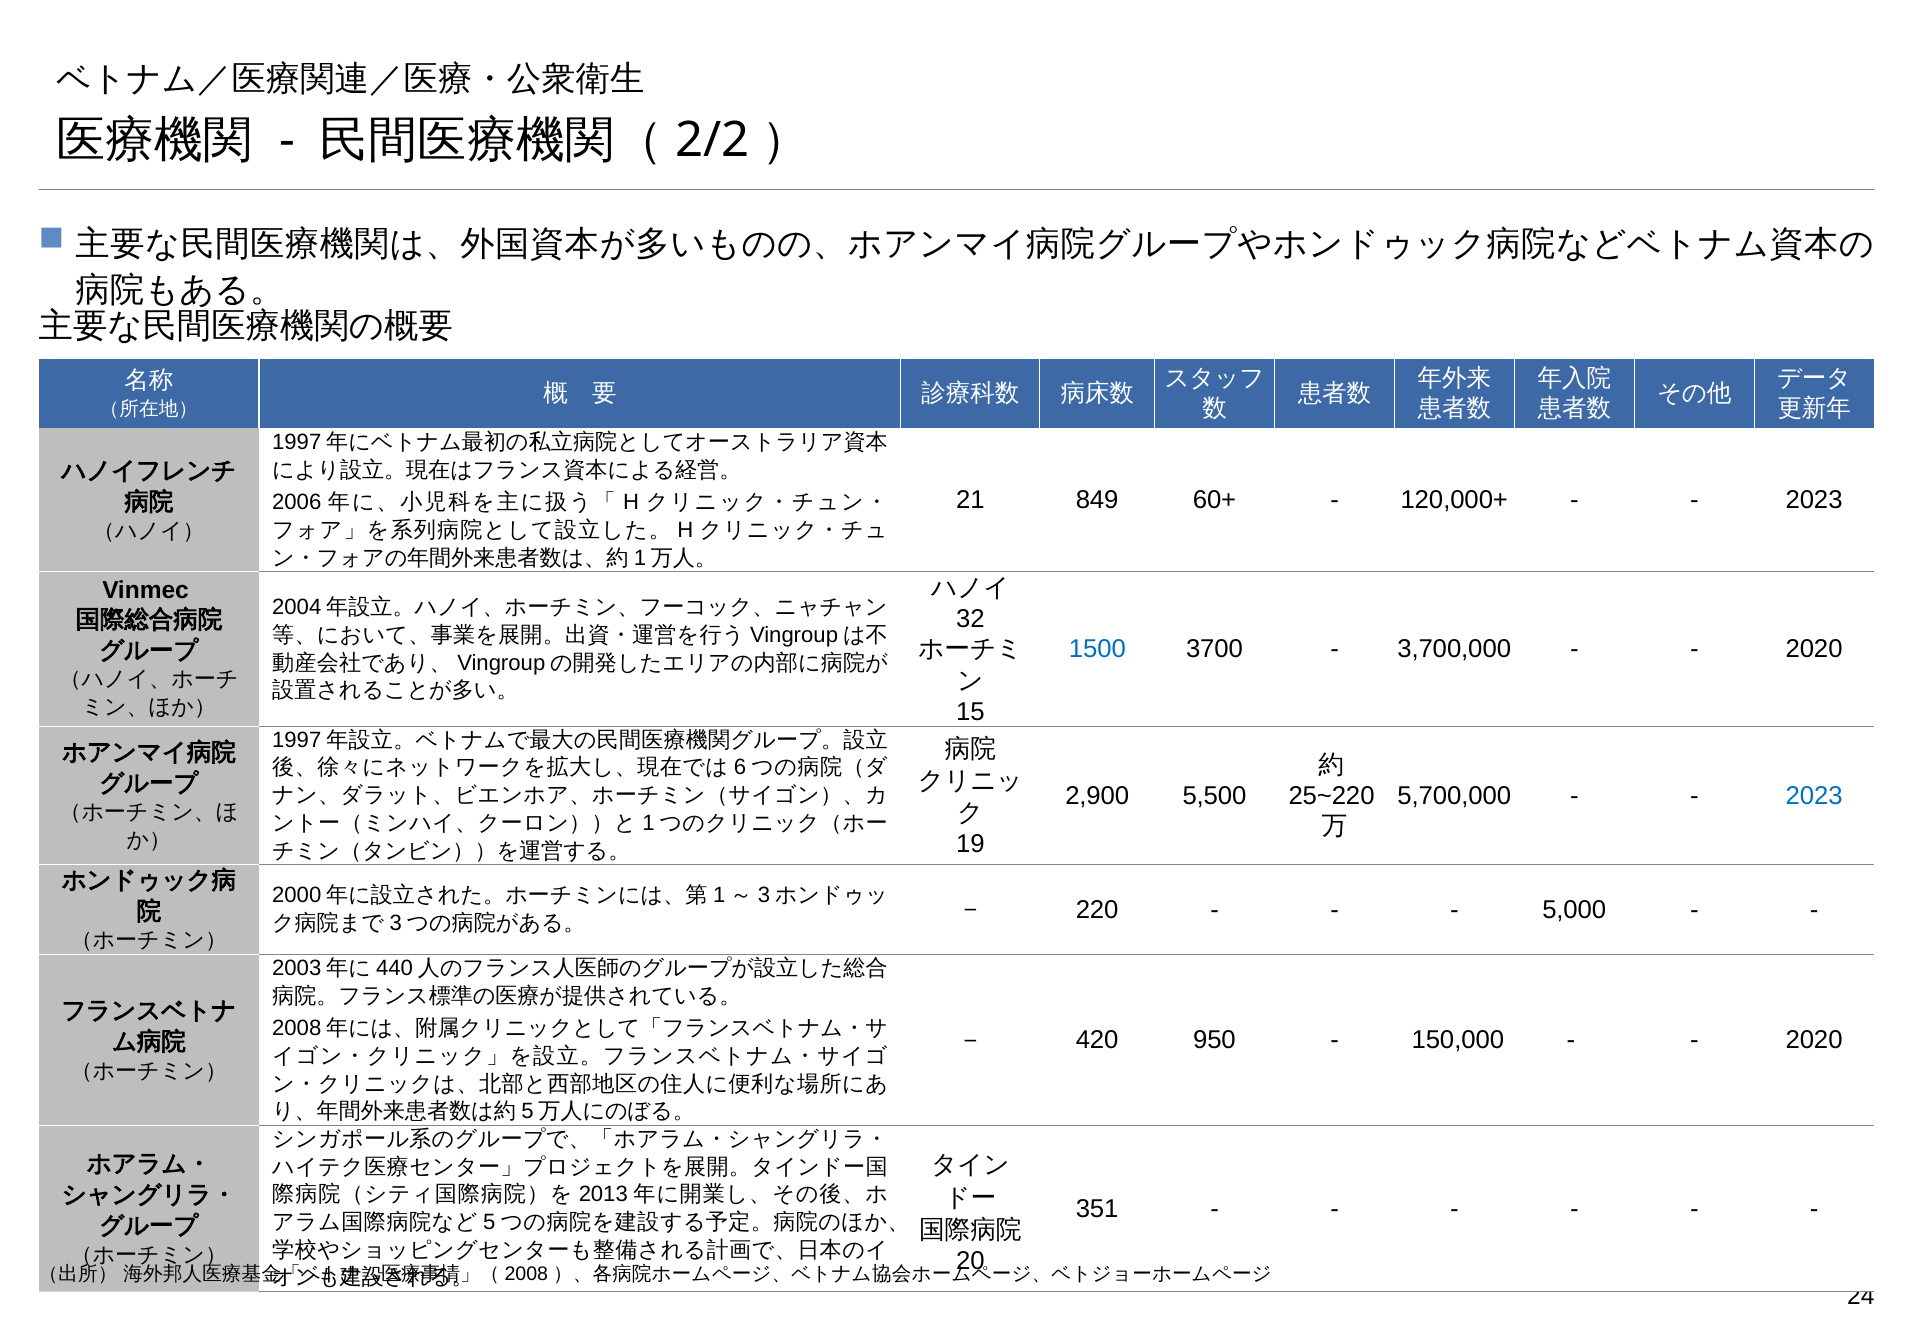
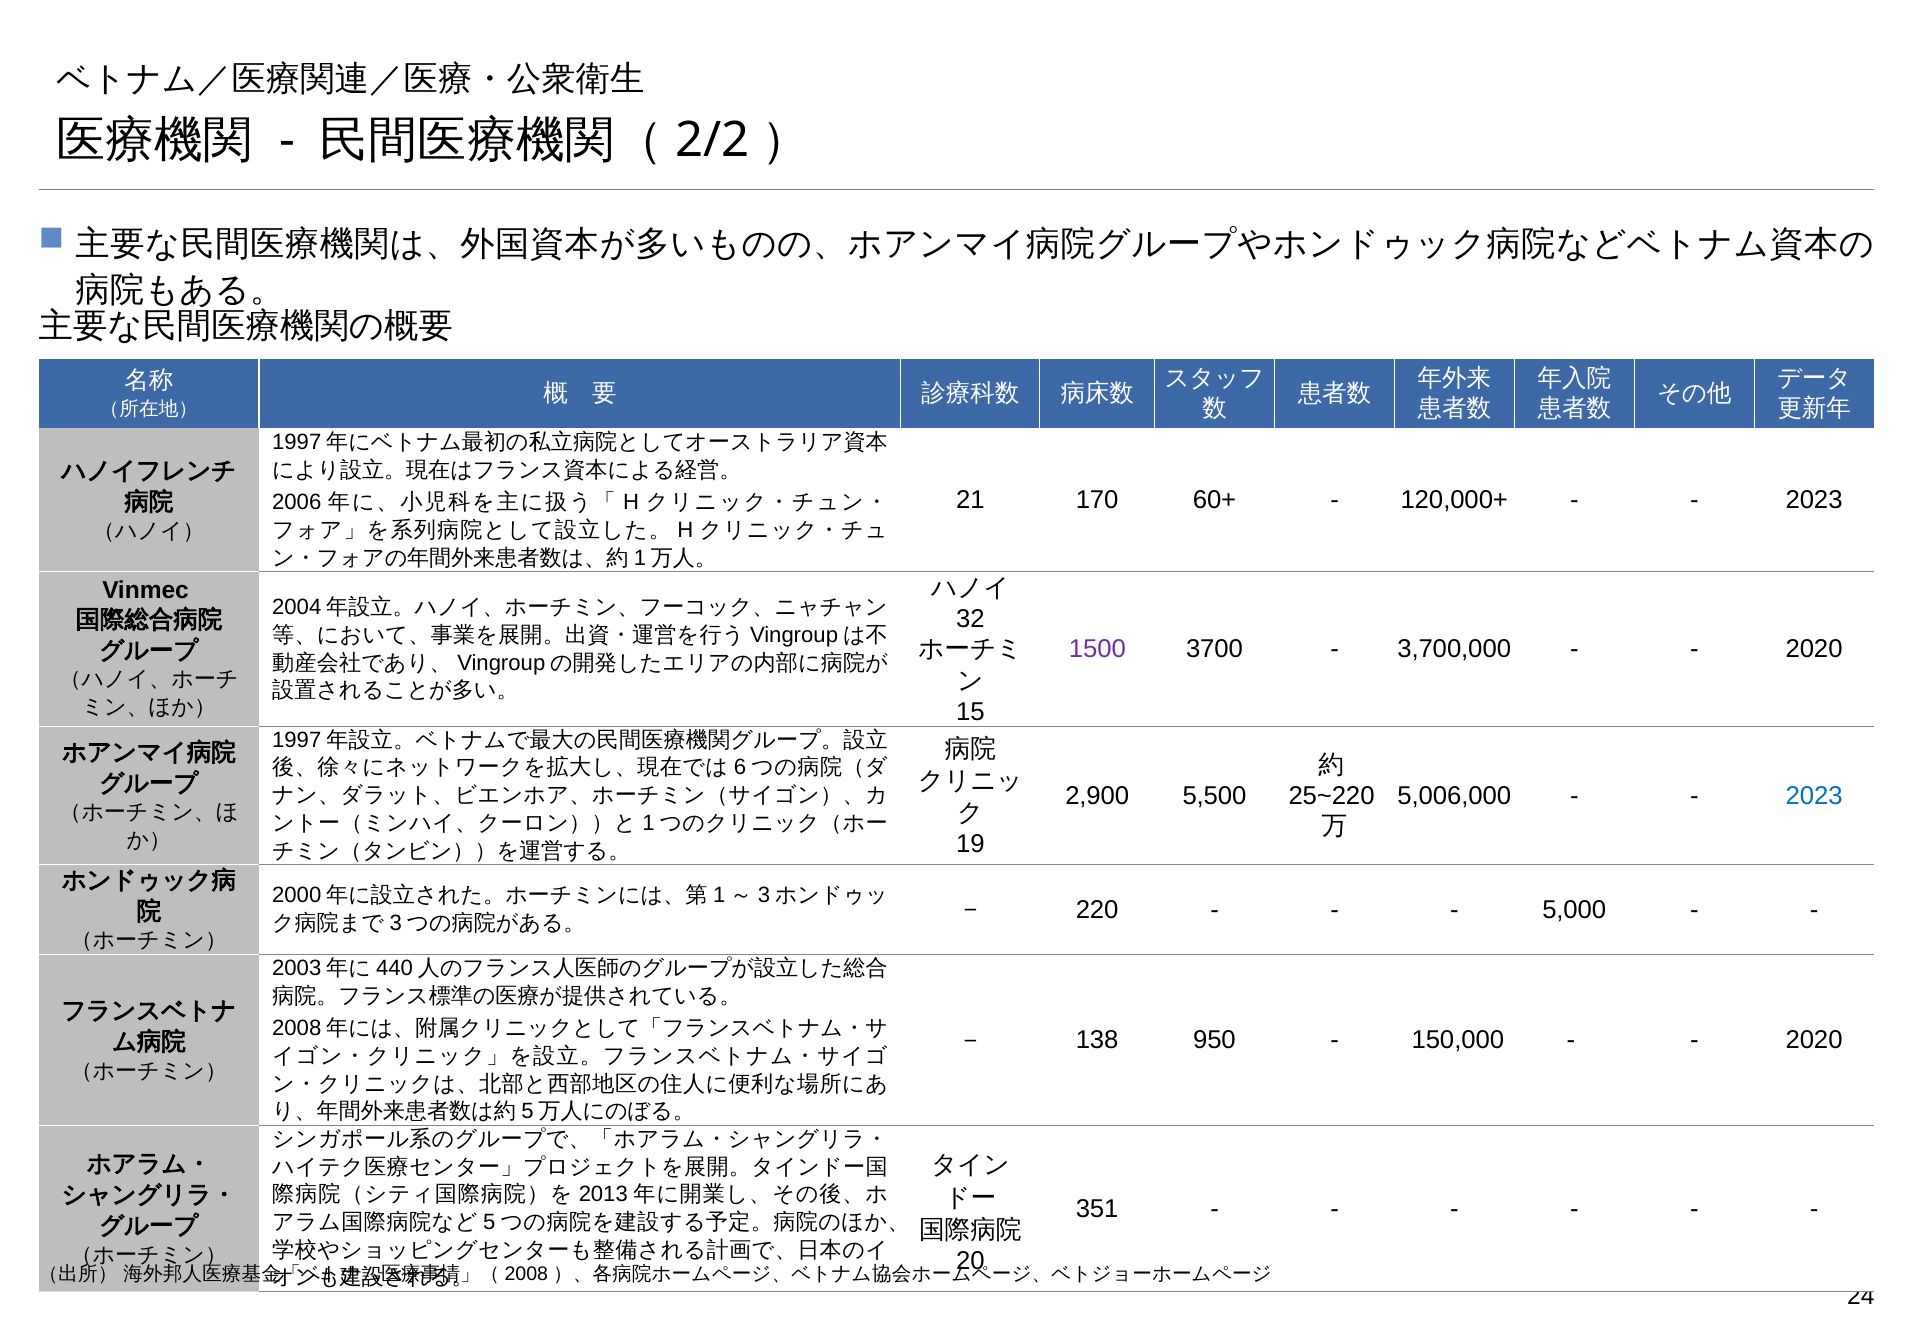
849: 849 -> 170
1500 colour: blue -> purple
5,700,000: 5,700,000 -> 5,006,000
420: 420 -> 138
